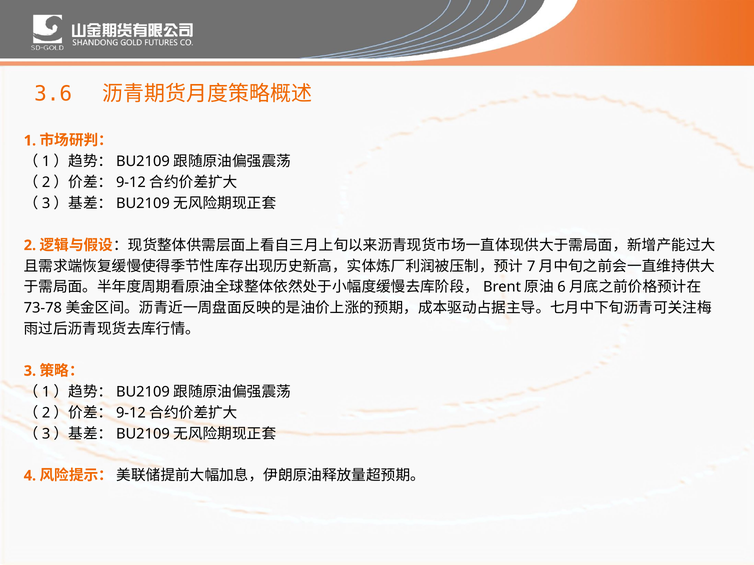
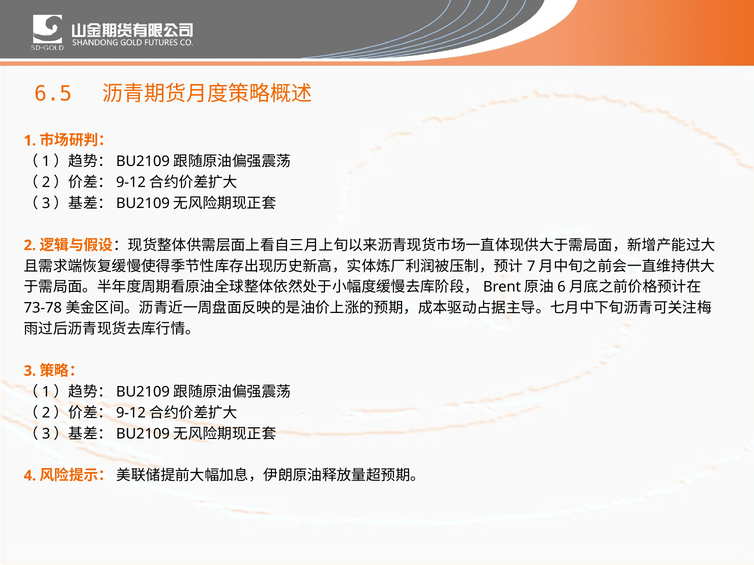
3.6: 3.6 -> 6.5
